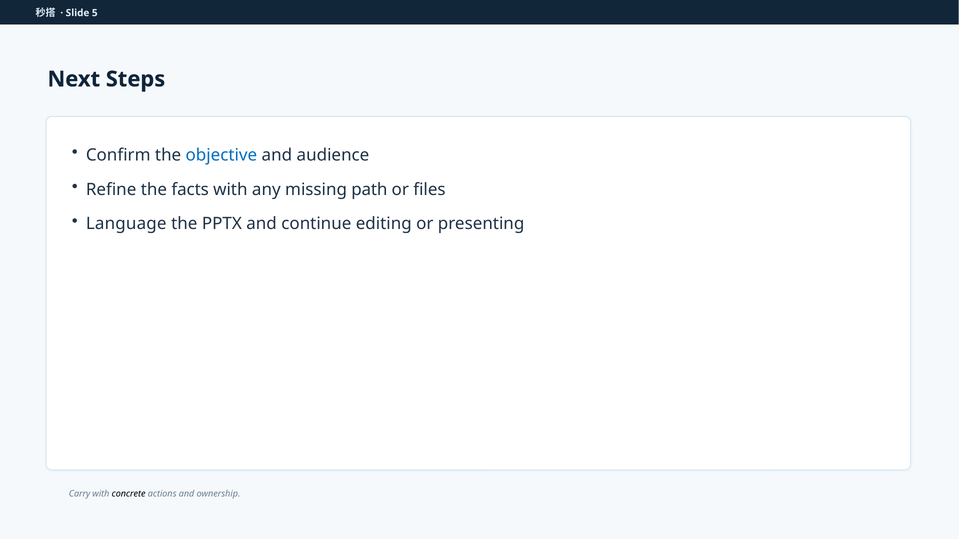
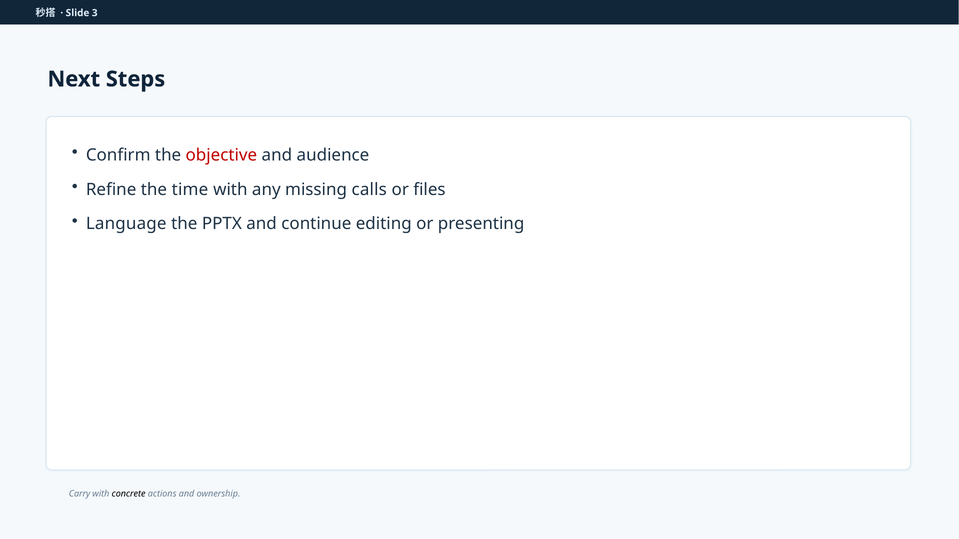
5: 5 -> 3
objective colour: blue -> red
facts: facts -> time
path: path -> calls
